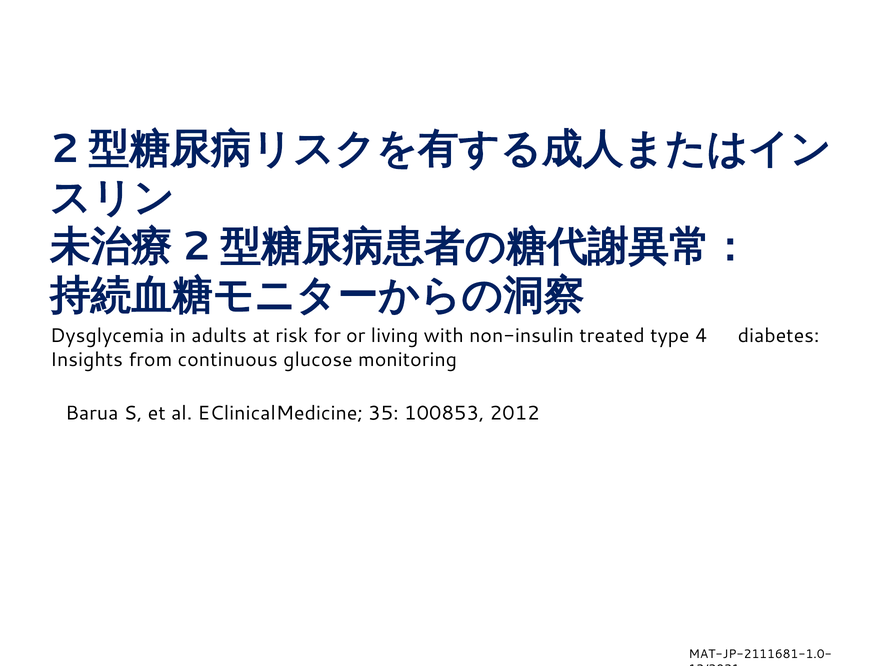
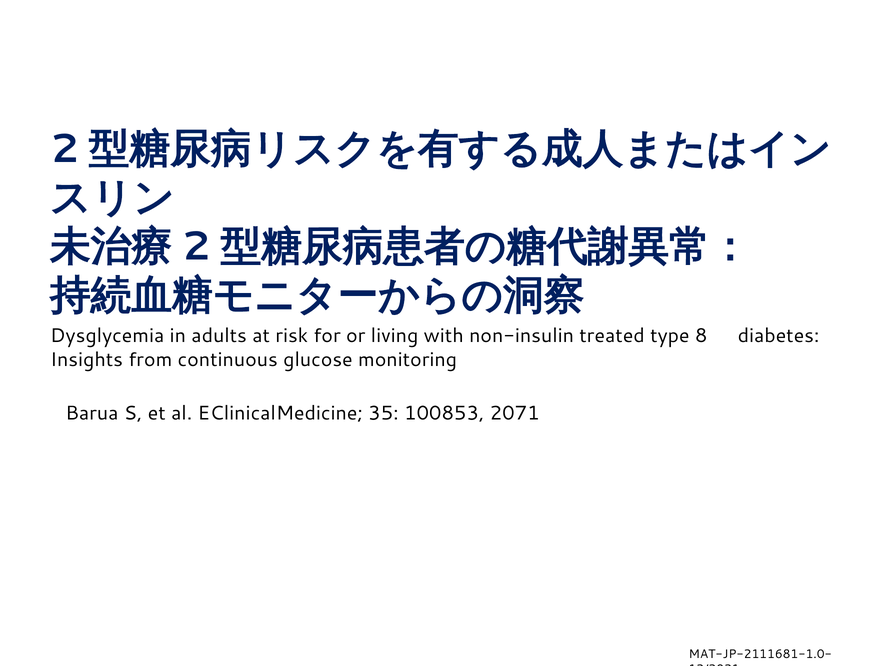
4: 4 -> 8
2012: 2012 -> 2071
